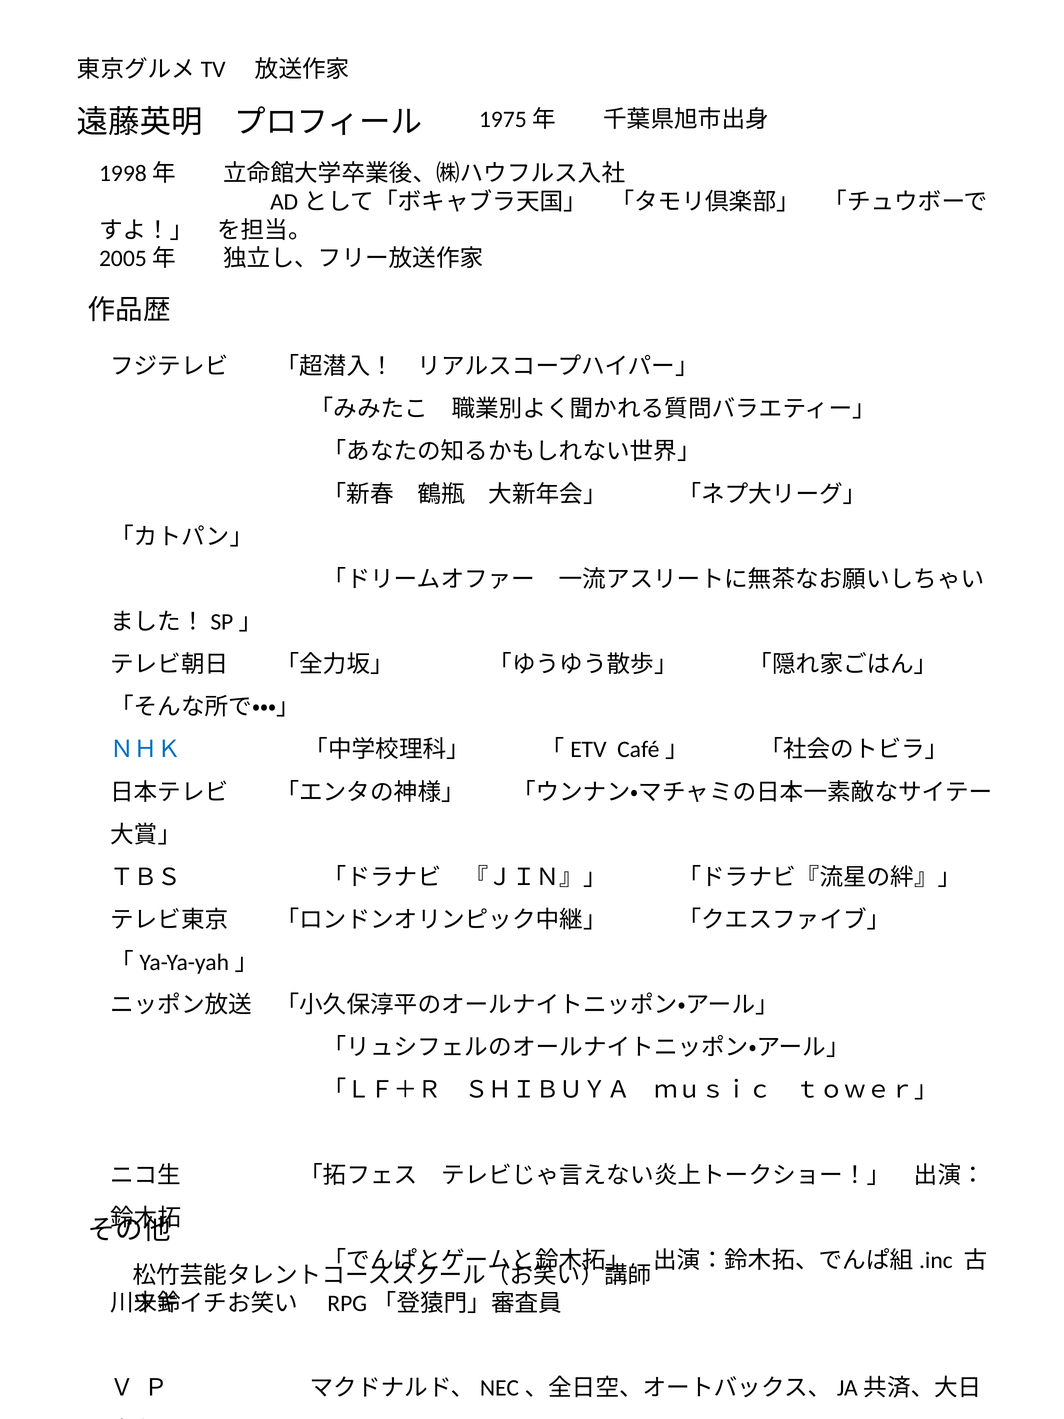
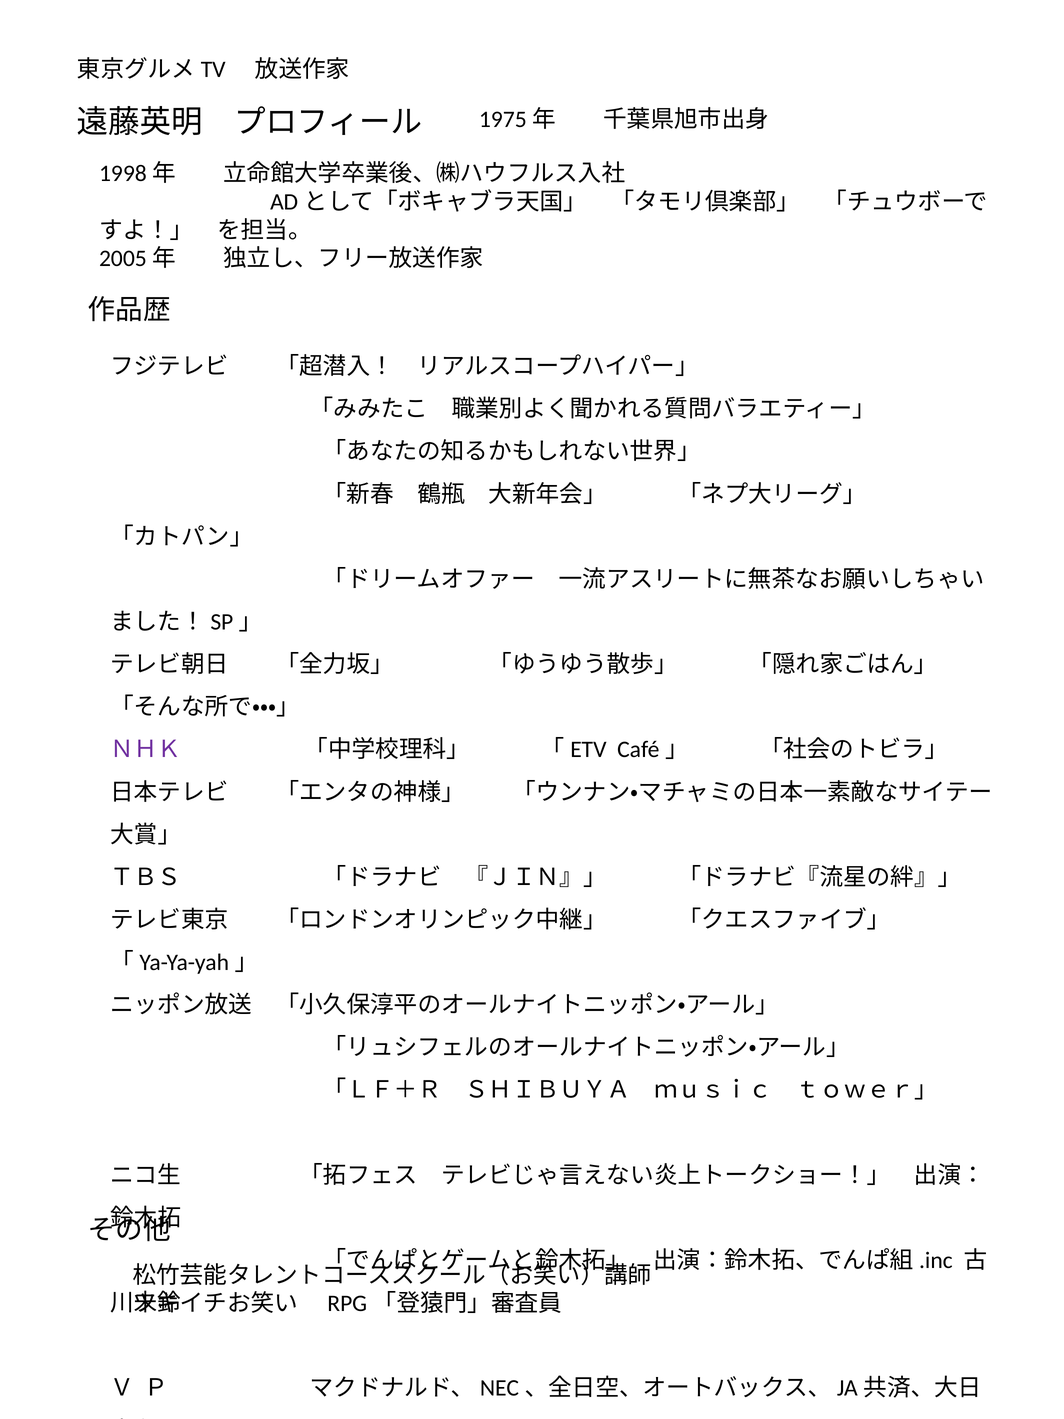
ＮＨＫ colour: blue -> purple
